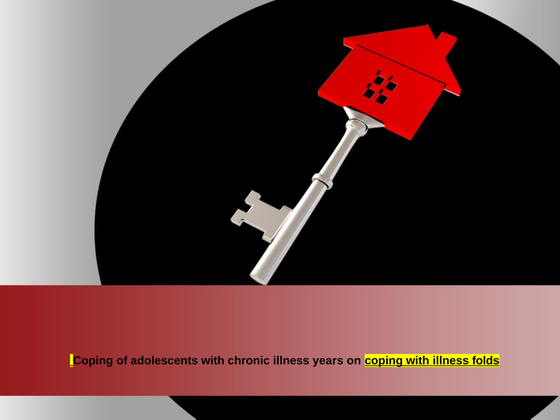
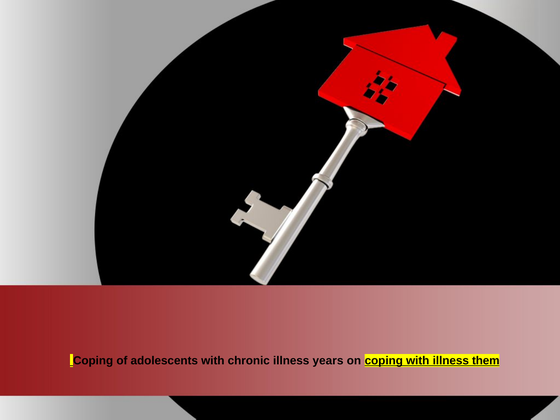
folds: folds -> them
